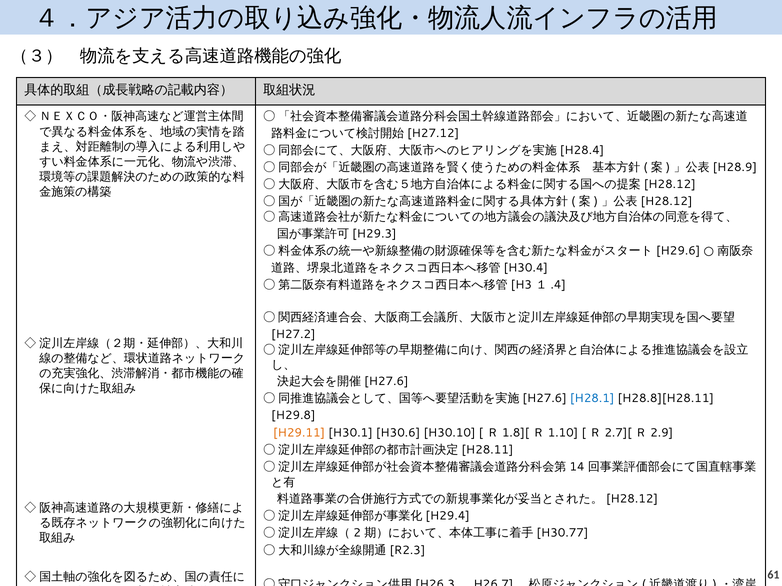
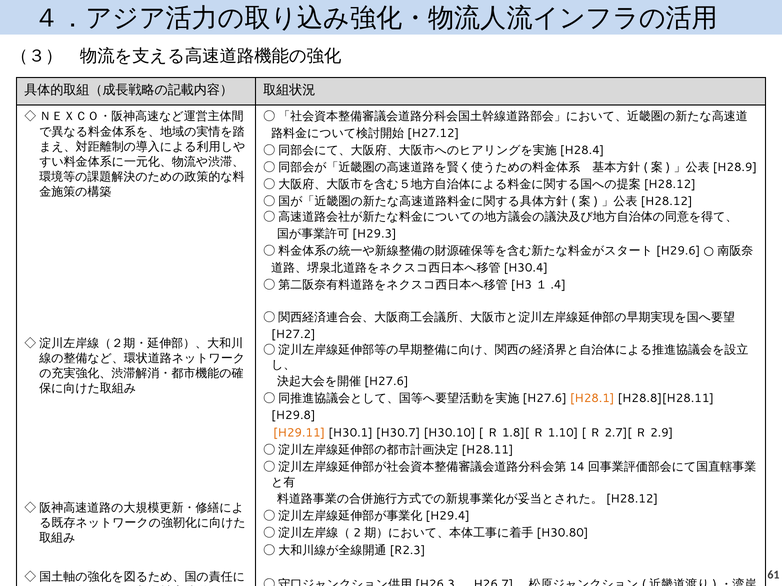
H28.1 colour: blue -> orange
H30.6: H30.6 -> H30.7
H30.77: H30.77 -> H30.80
